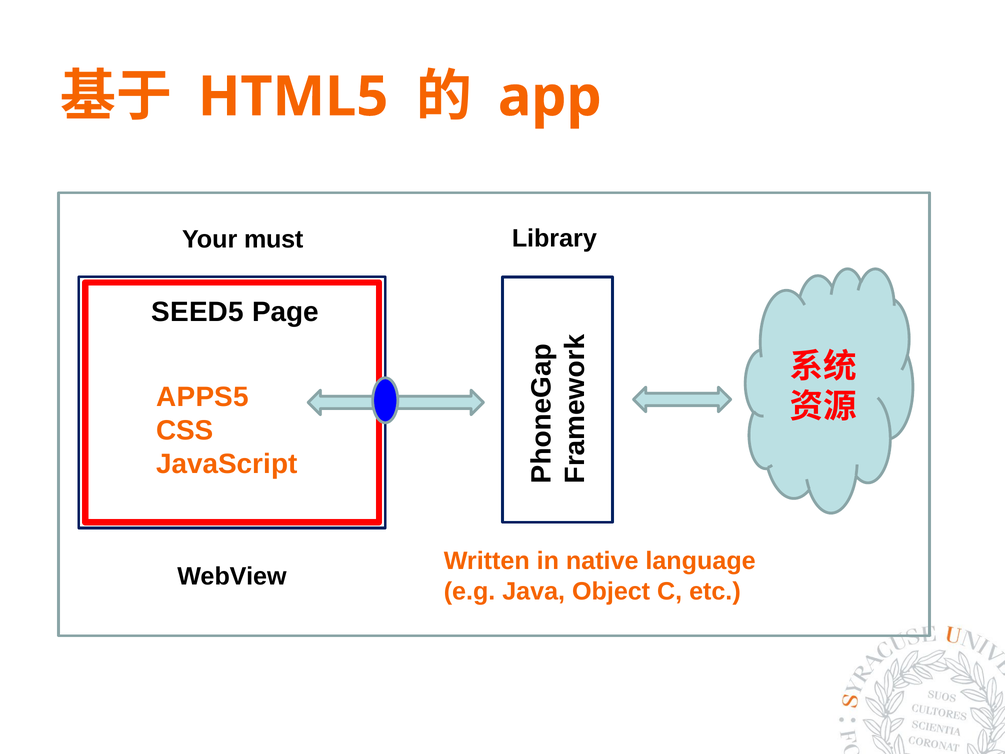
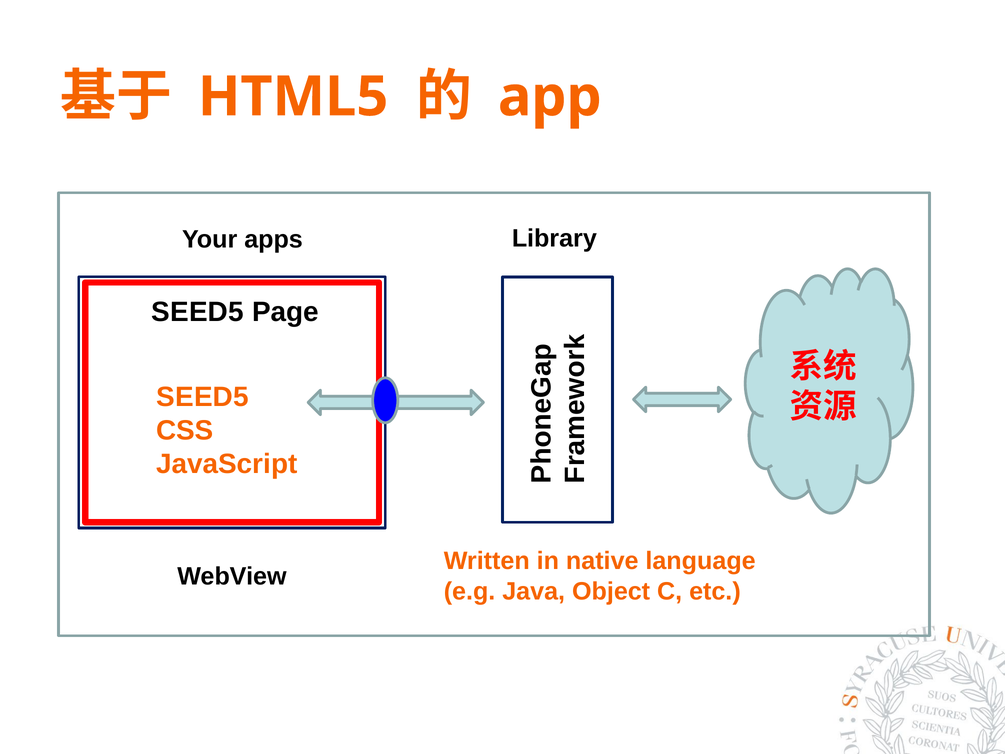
must: must -> apps
APPS5 at (203, 397): APPS5 -> SEED5
